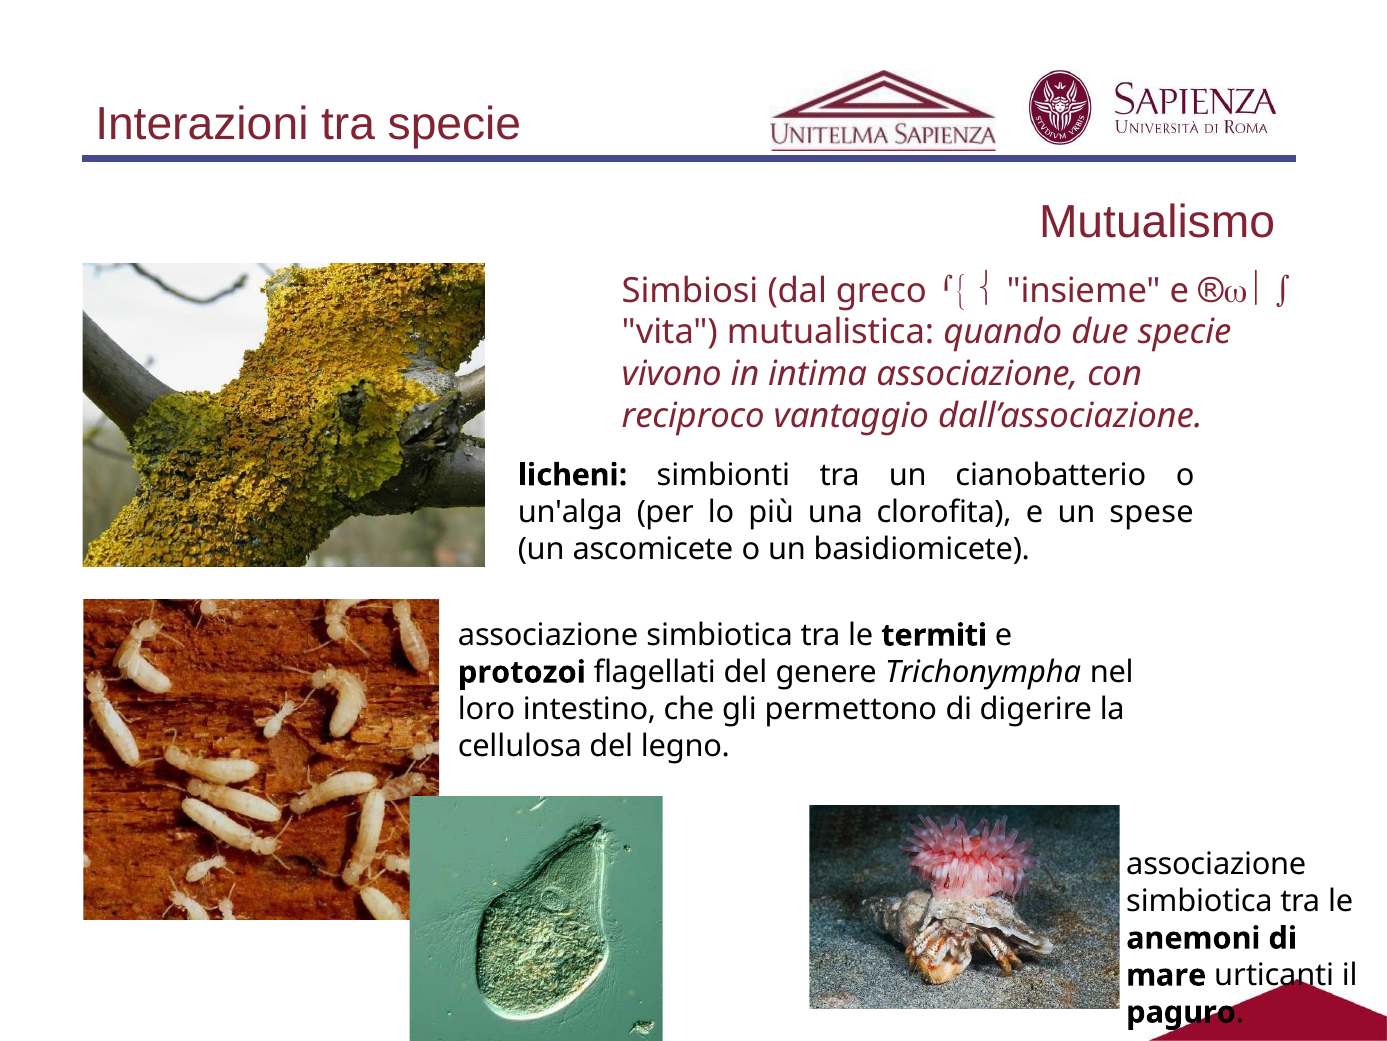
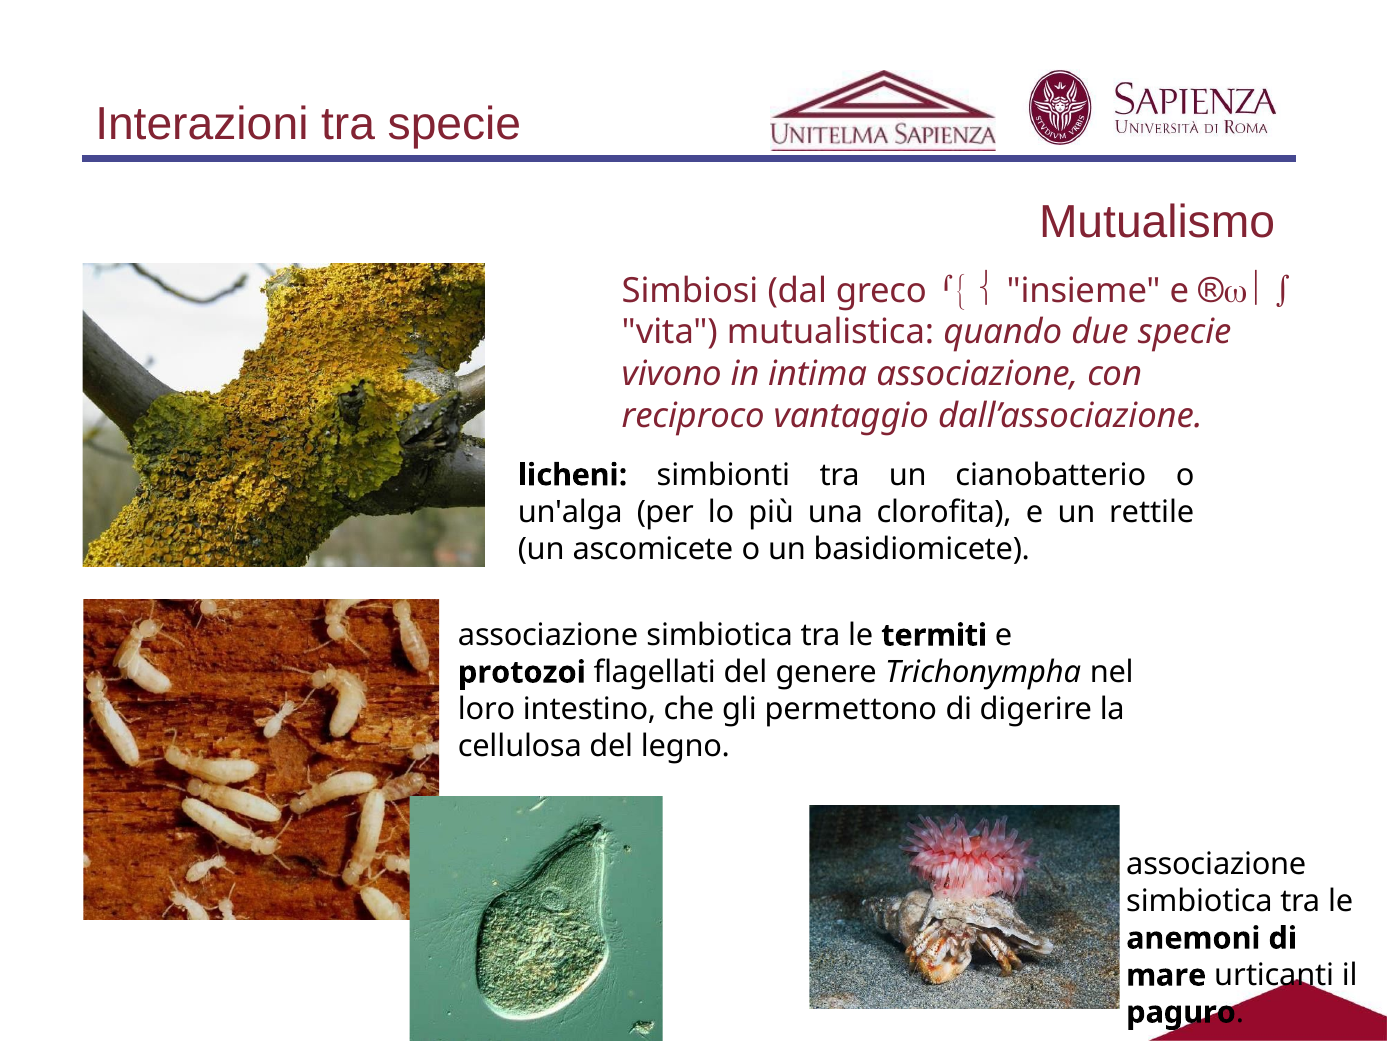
spese: spese -> rettile
